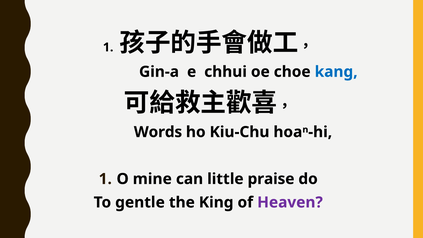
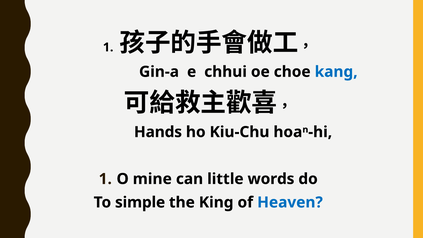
Words: Words -> Hands
praise: praise -> words
gentle: gentle -> simple
Heaven colour: purple -> blue
